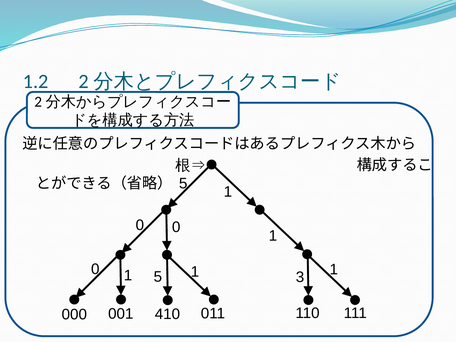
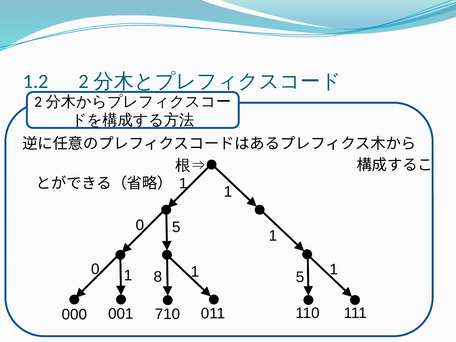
5 at (183, 183): 5 -> 1
0 at (176, 227): 0 -> 5
1 5: 5 -> 8
1 3: 3 -> 5
410: 410 -> 710
